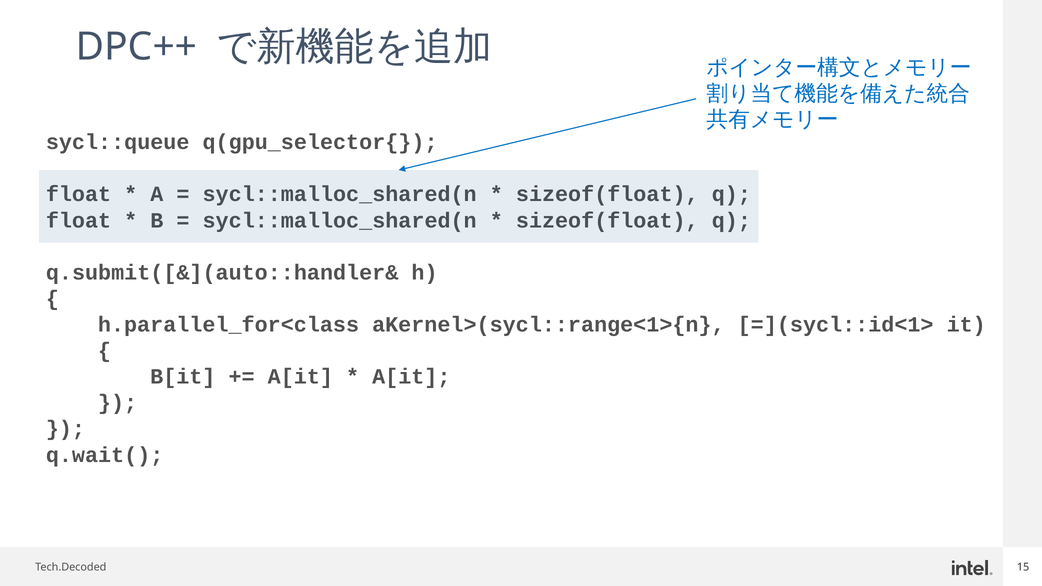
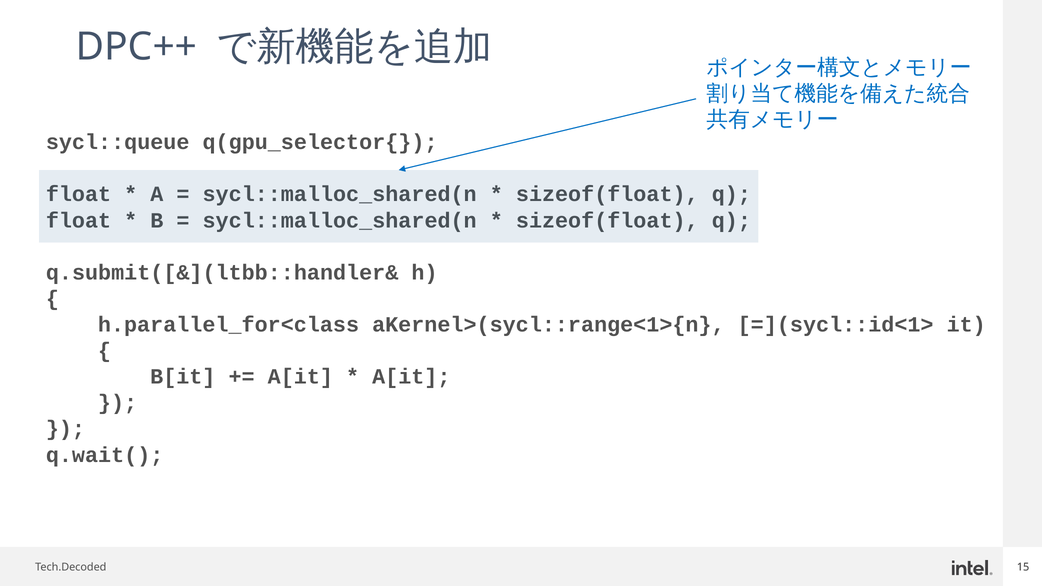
q.submit([&](auto::handler&: q.submit([&](auto::handler& -> q.submit([&](ltbb::handler&
